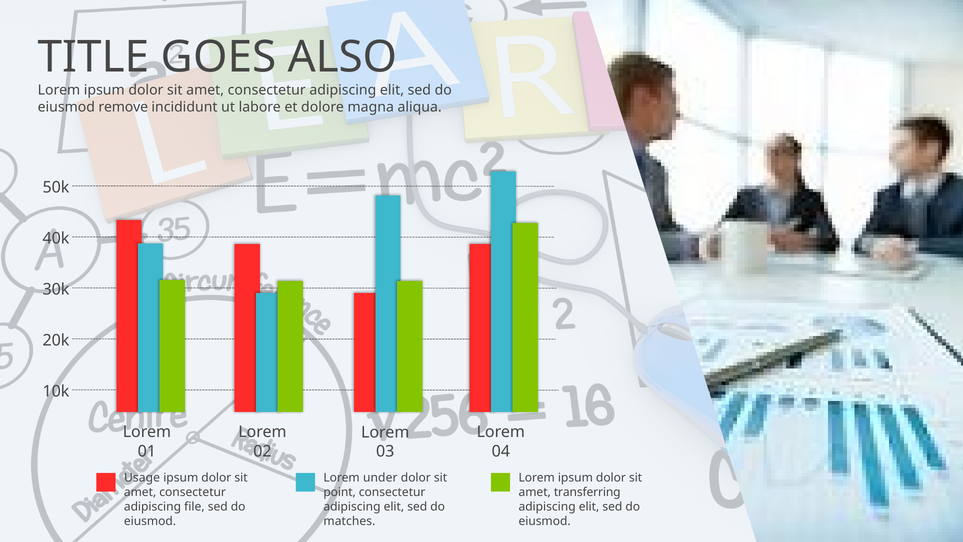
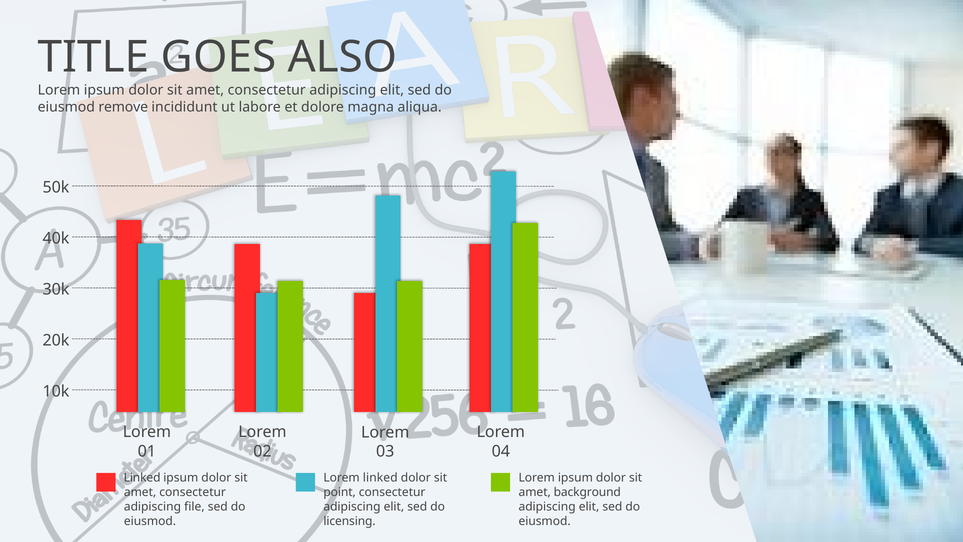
Usage at (142, 478): Usage -> Linked
Lorem under: under -> linked
transferring: transferring -> background
matches: matches -> licensing
